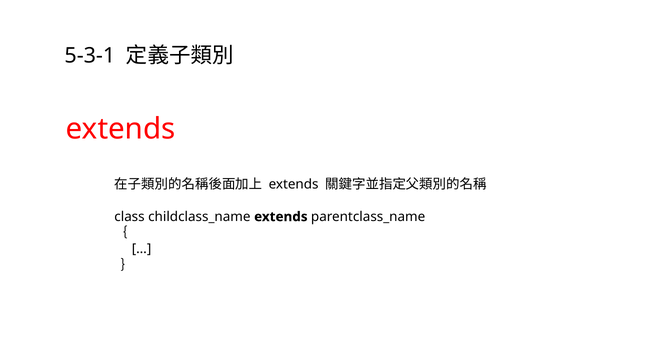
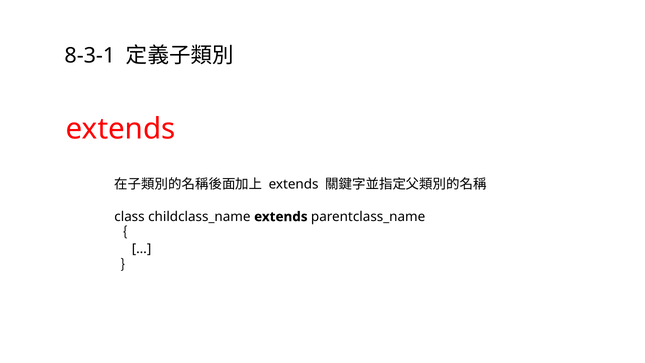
5-3-1: 5-3-1 -> 8-3-1
